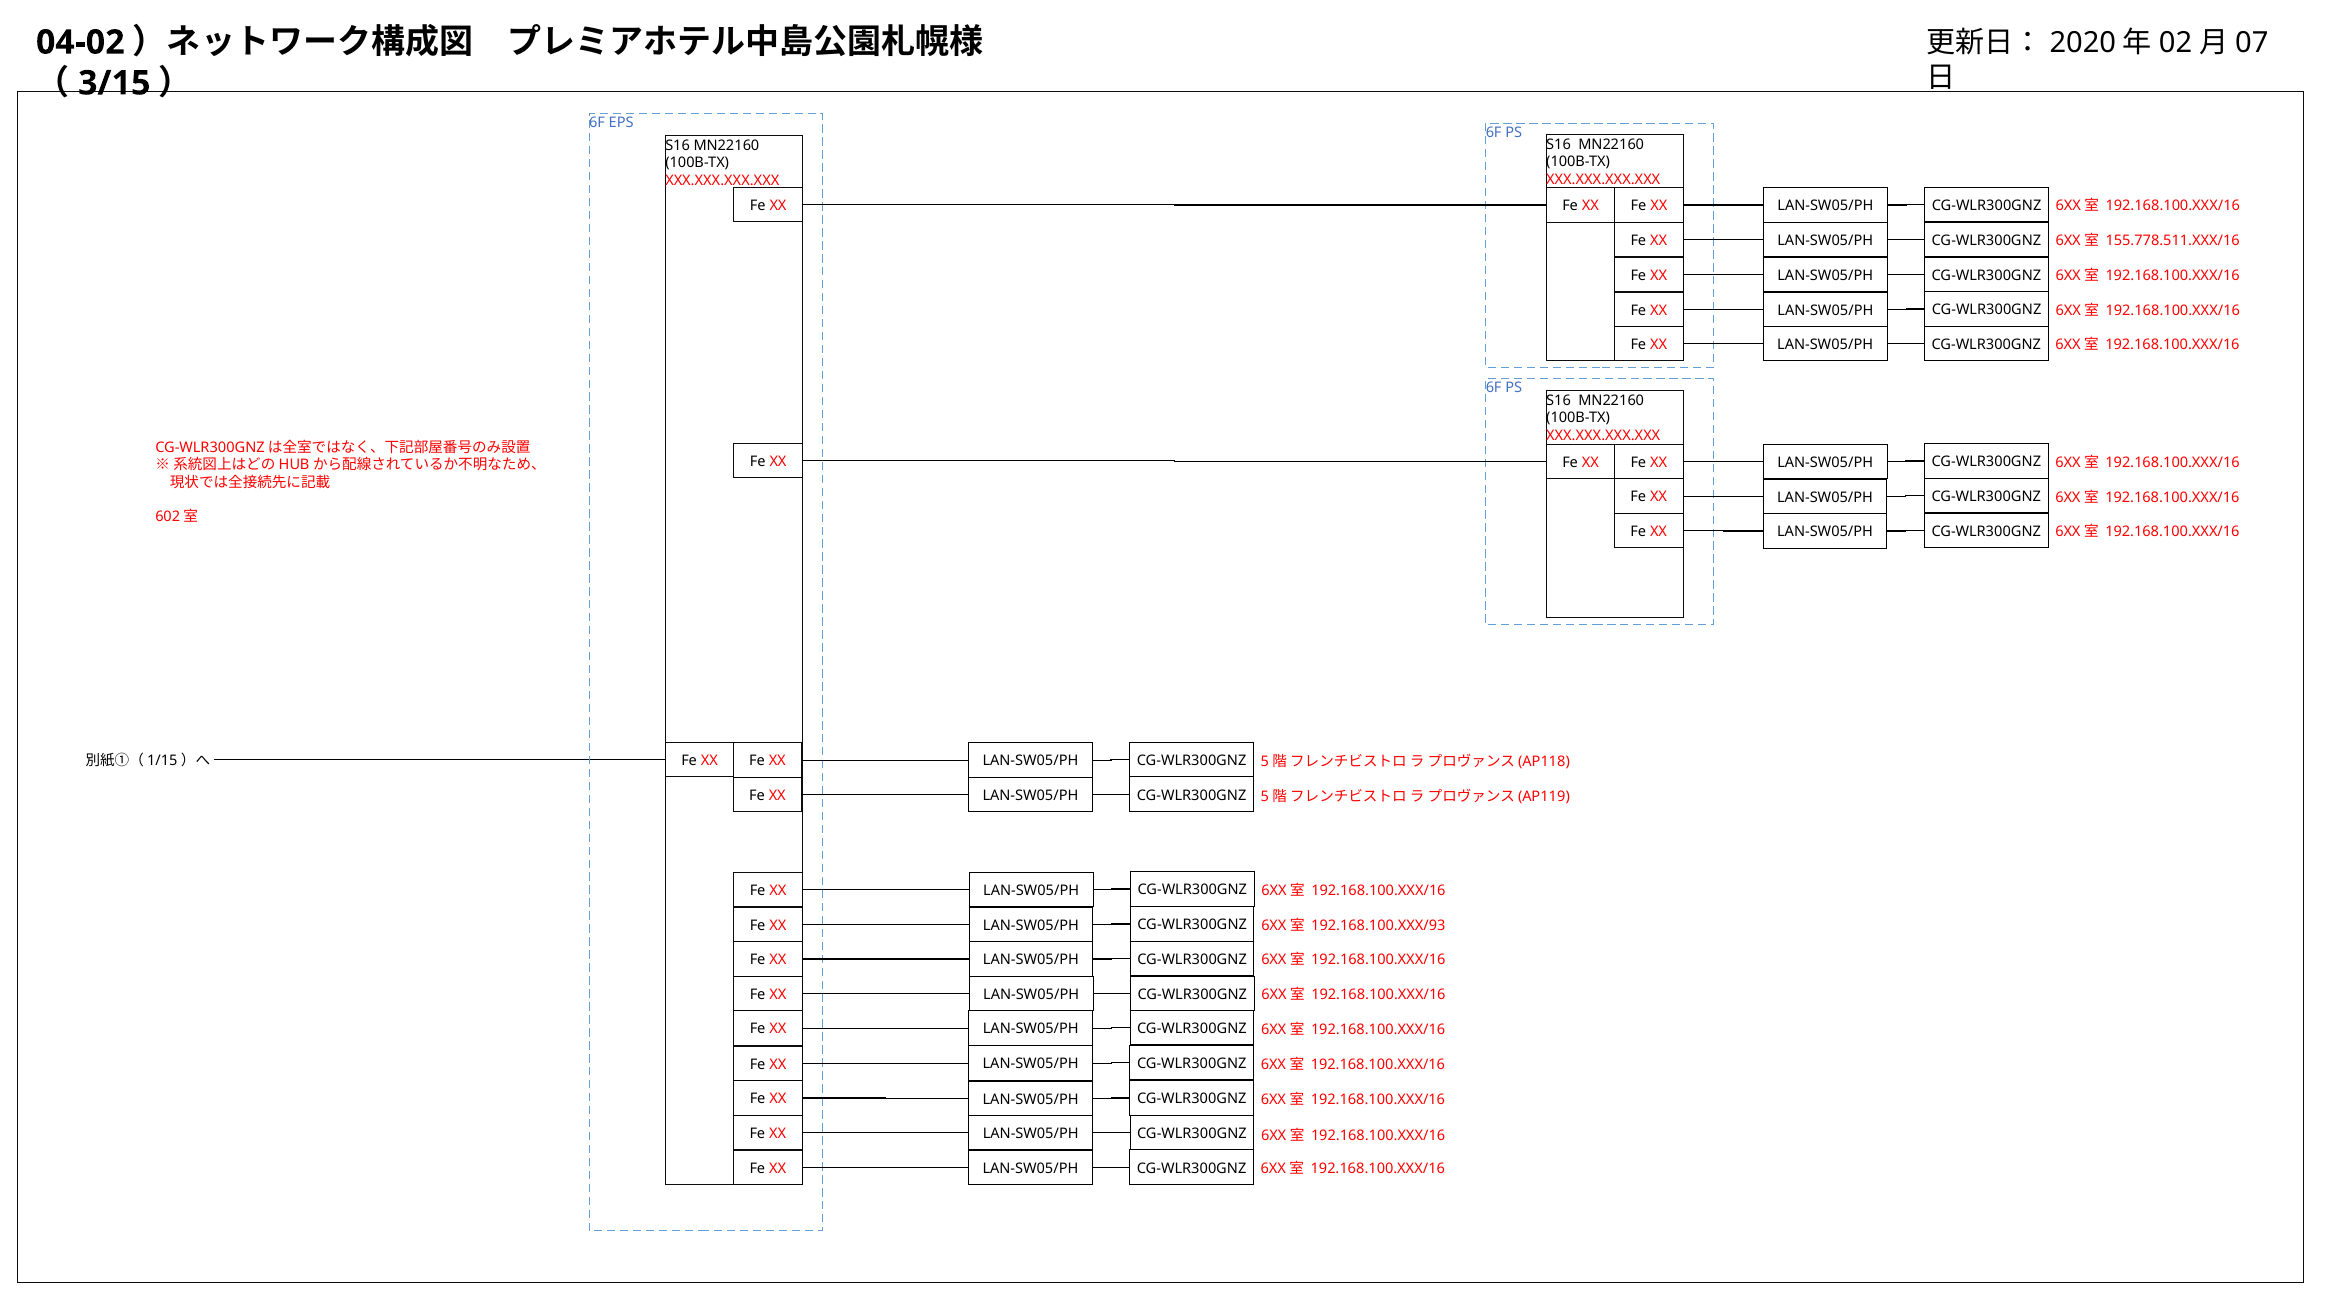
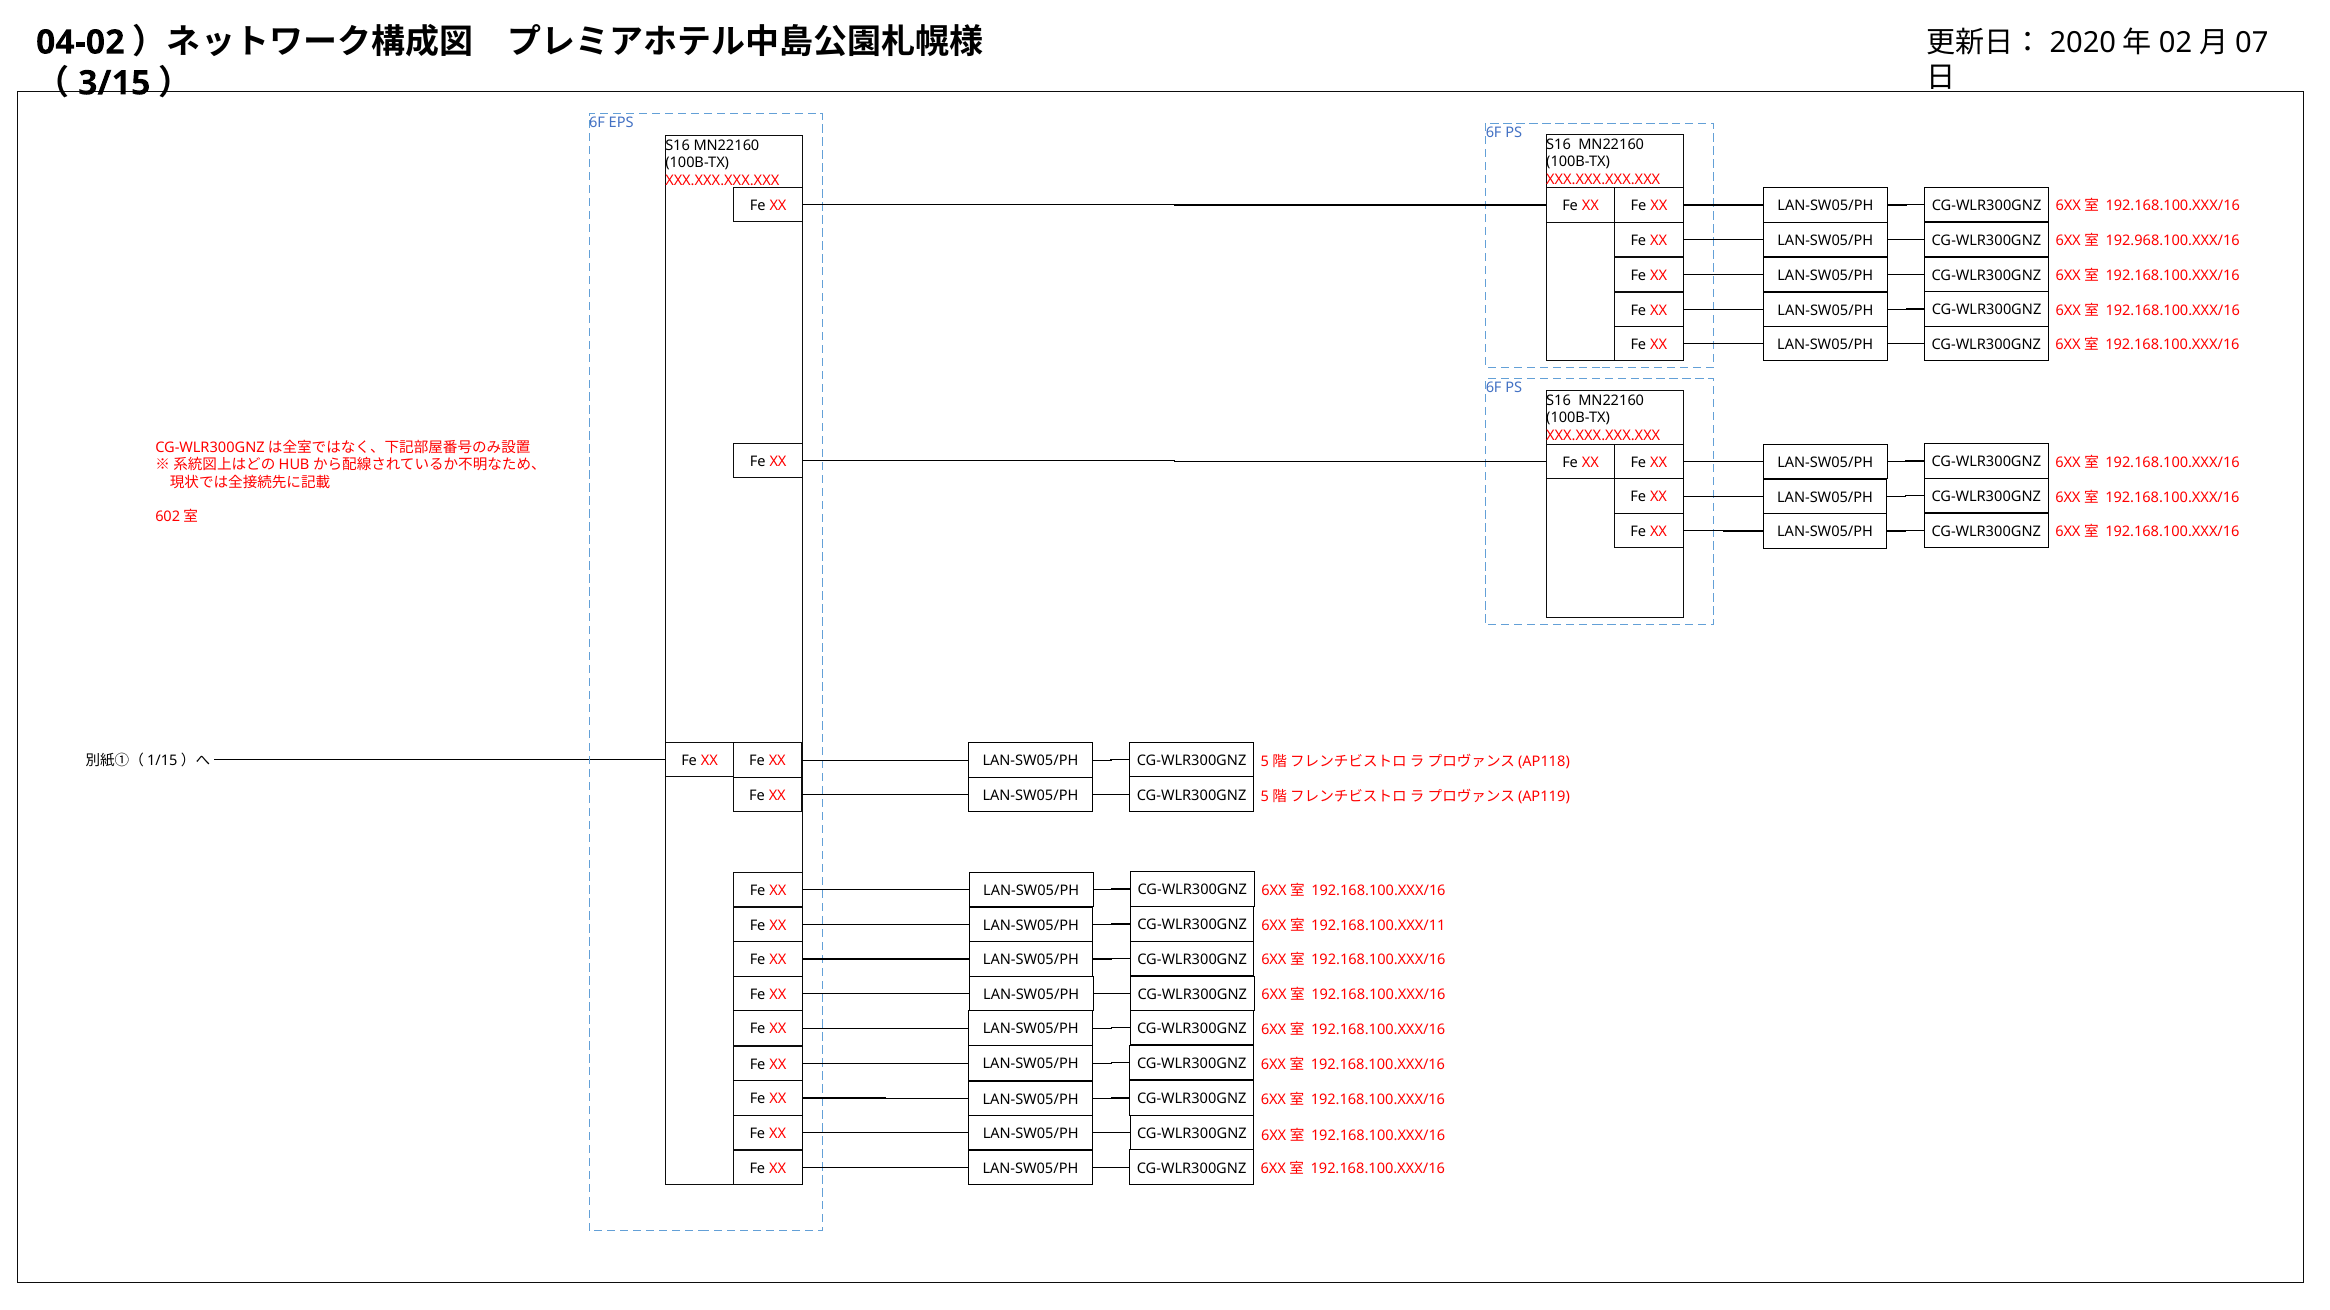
155.778.511.XXX/16: 155.778.511.XXX/16 -> 192.968.100.XXX/16
192.168.100.XXX/93: 192.168.100.XXX/93 -> 192.168.100.XXX/11
